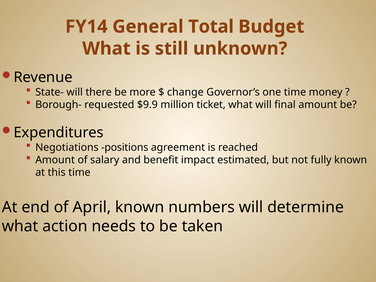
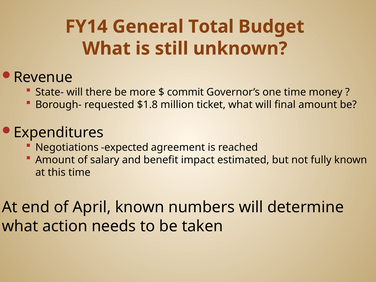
change: change -> commit
$9.9: $9.9 -> $1.8
positions: positions -> expected
